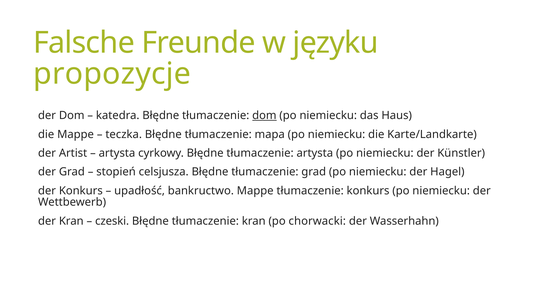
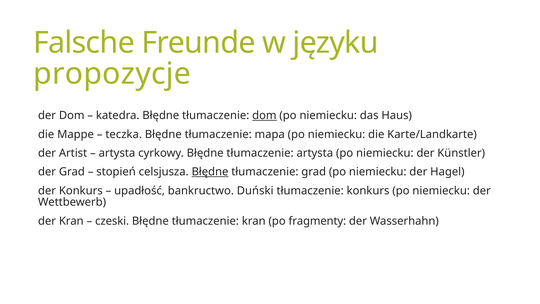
Błędne at (210, 172) underline: none -> present
bankructwo Mappe: Mappe -> Duński
chorwacki: chorwacki -> fragmenty
